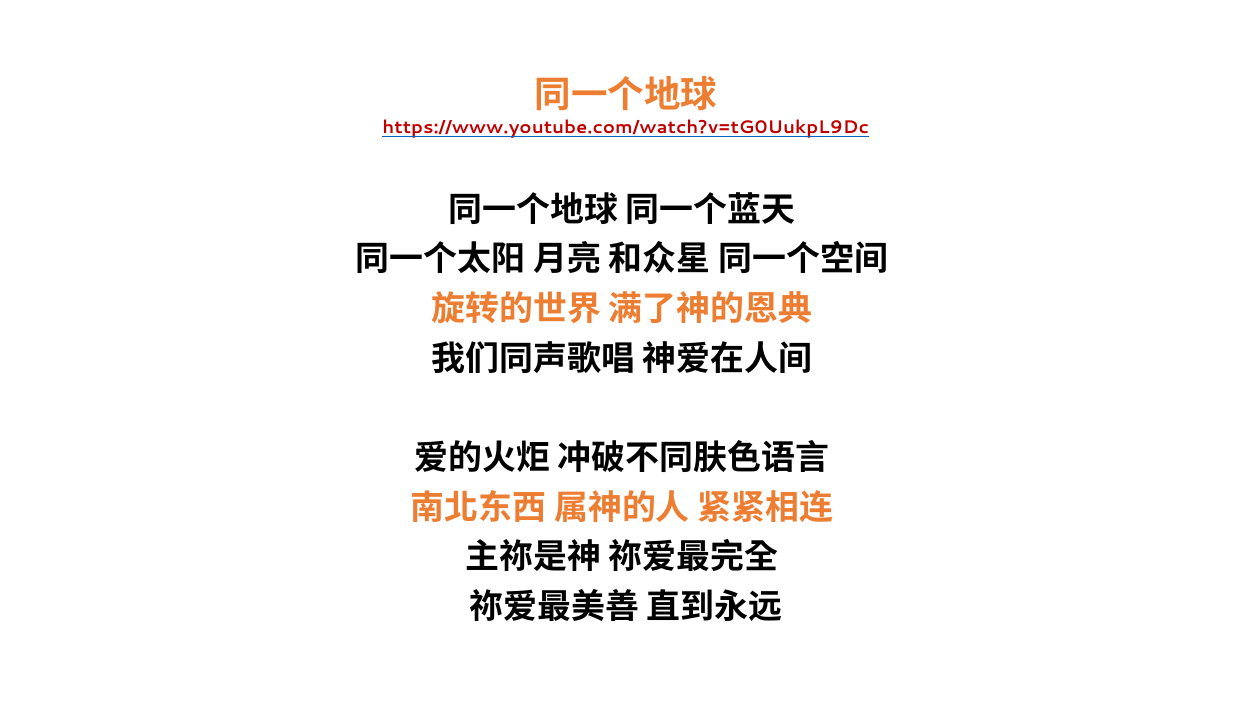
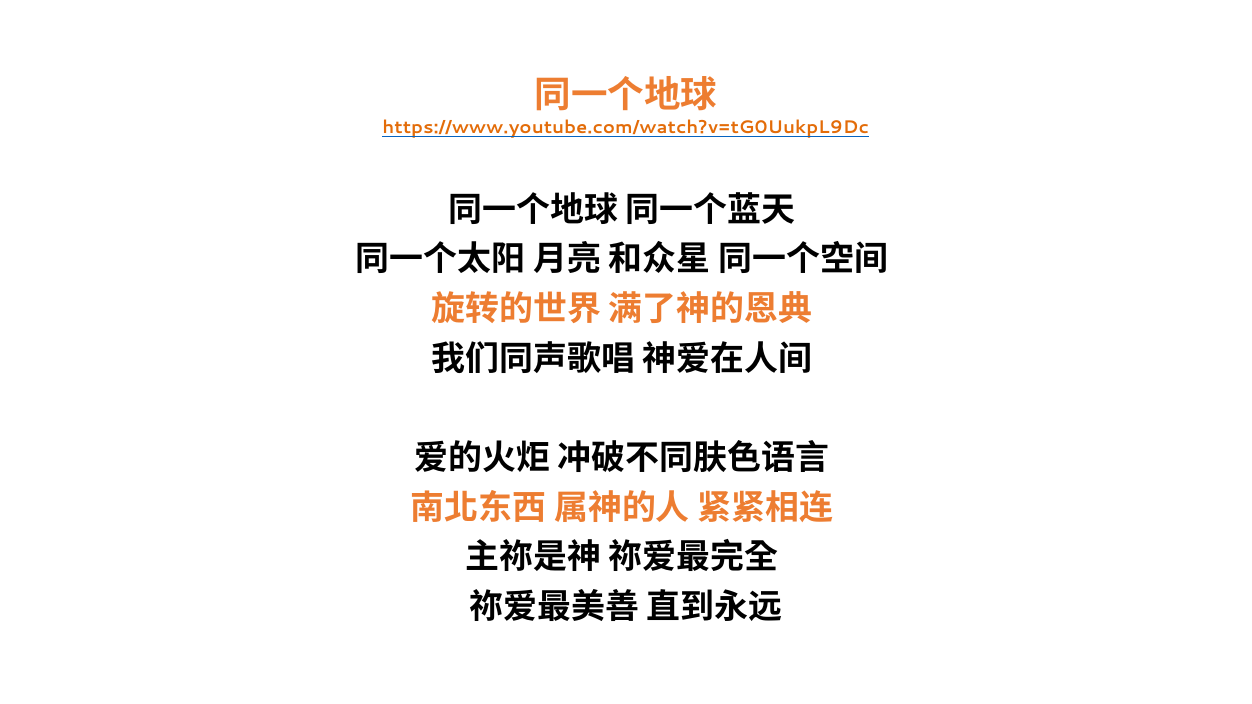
https://www.youtube.com/watch?v=tG0UukpL9Dc colour: red -> orange
